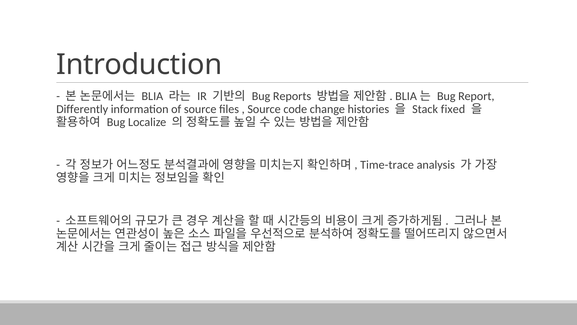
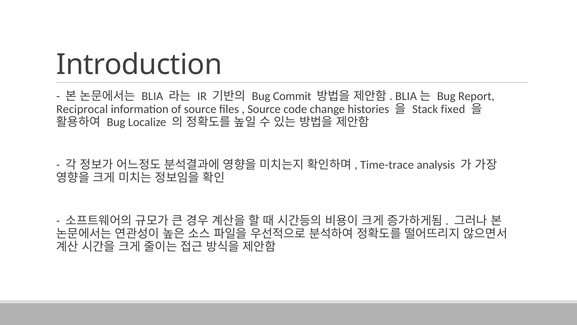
Reports: Reports -> Commit
Differently: Differently -> Reciprocal
